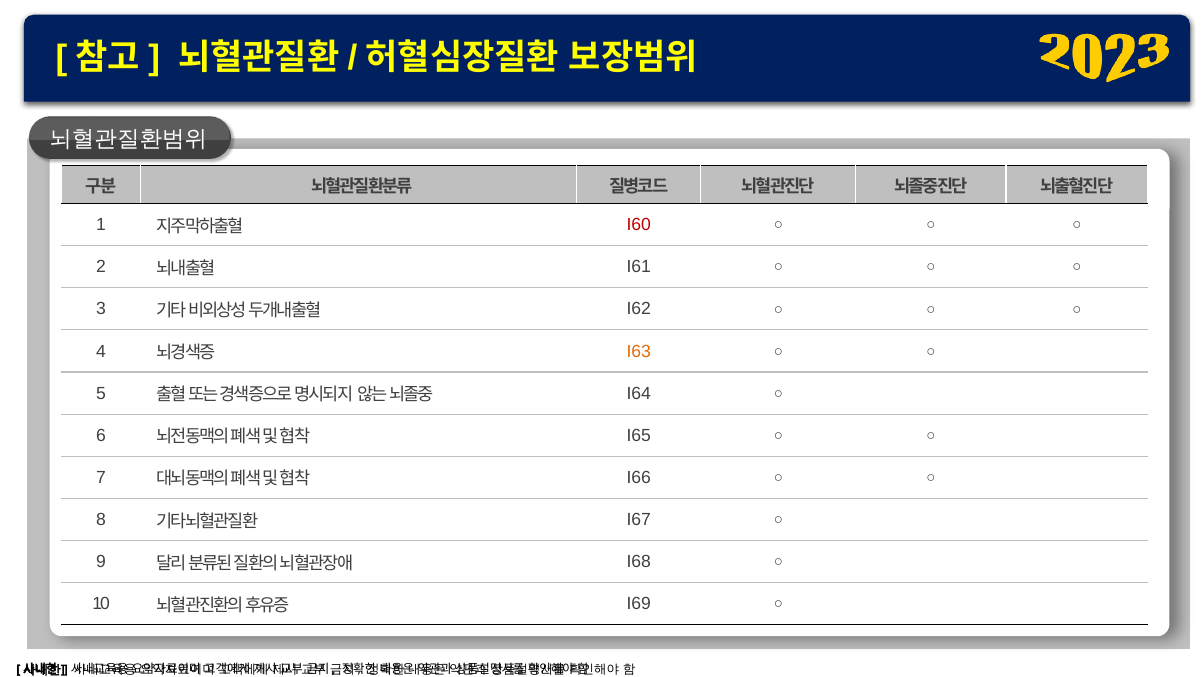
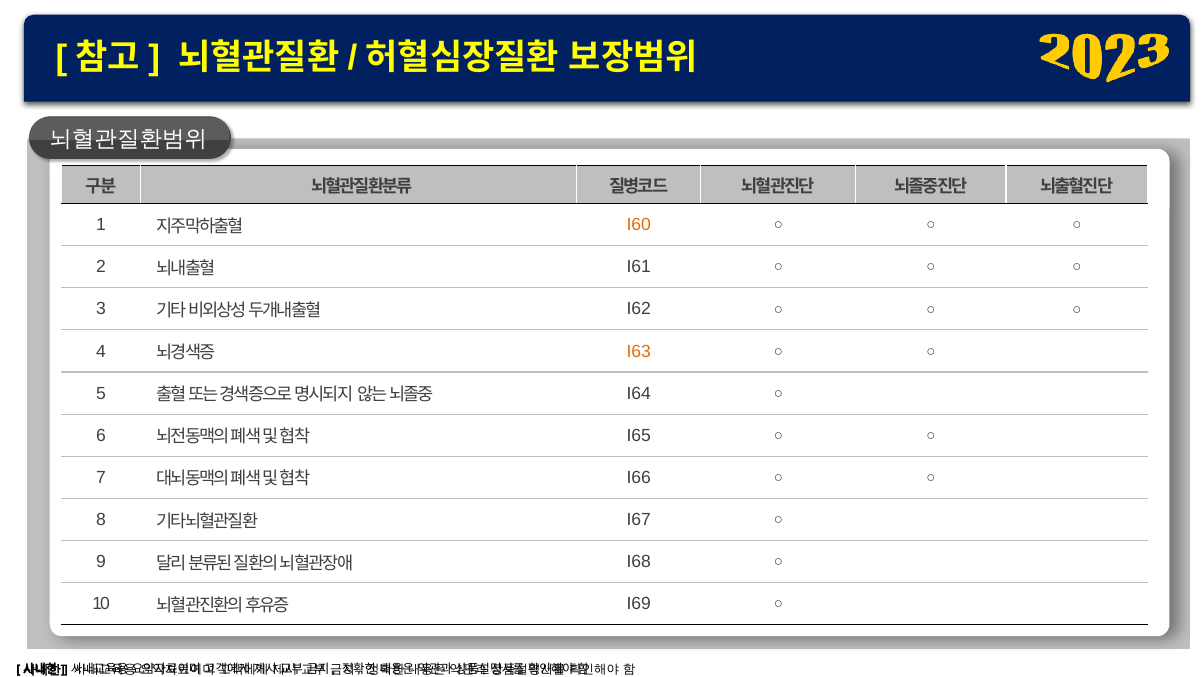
I60 colour: red -> orange
